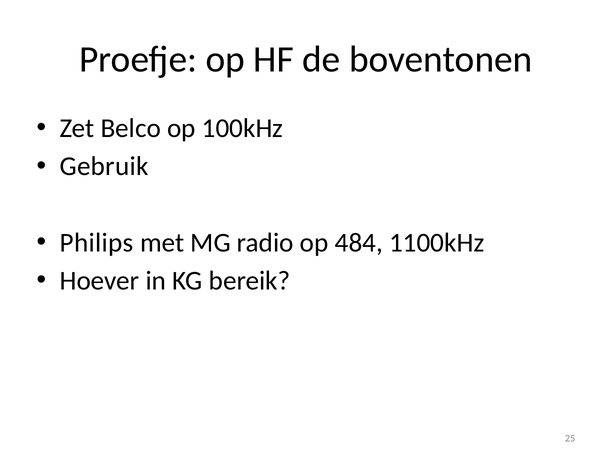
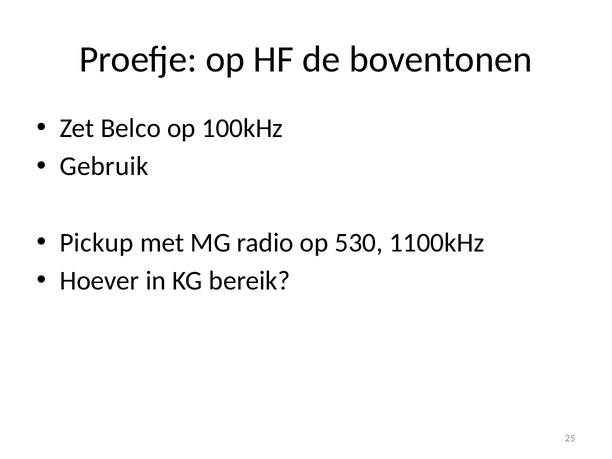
Philips: Philips -> Pickup
484: 484 -> 530
